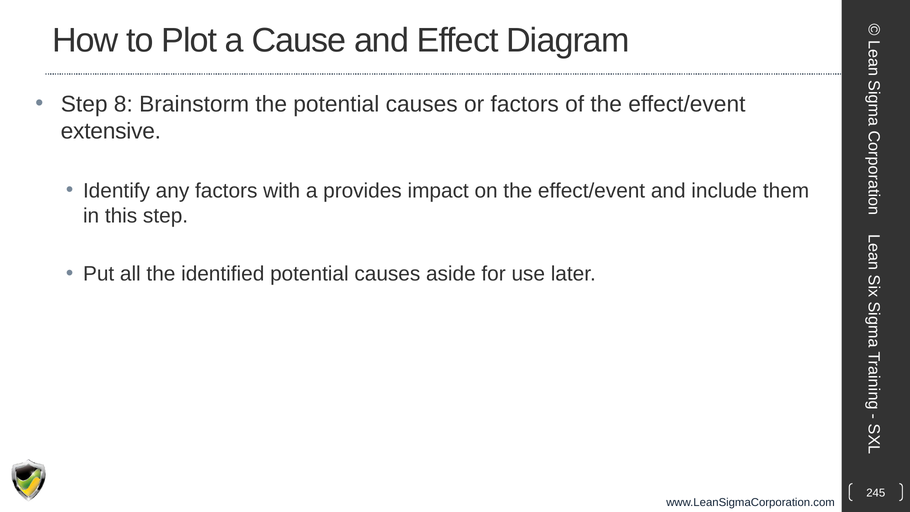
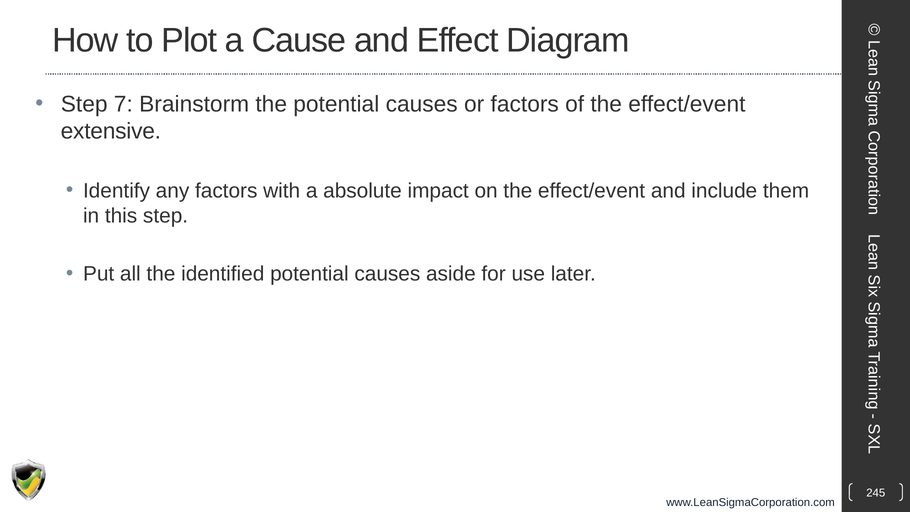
8: 8 -> 7
provides: provides -> absolute
